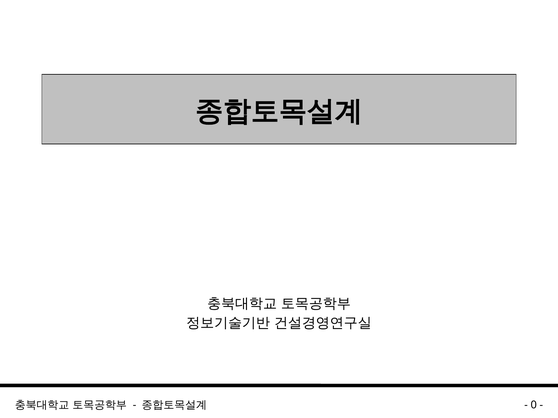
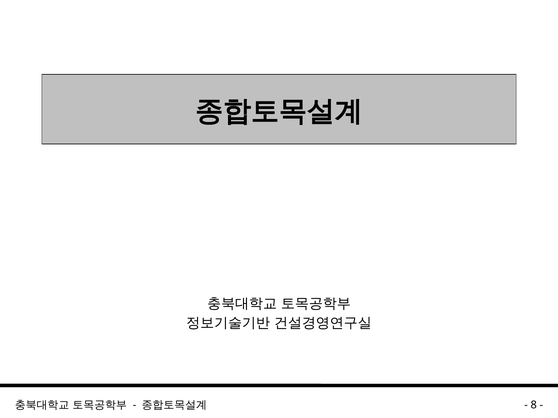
0: 0 -> 8
